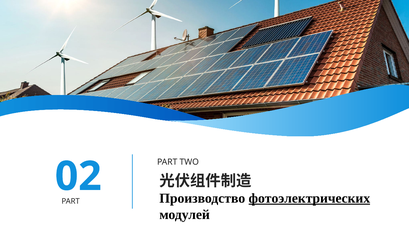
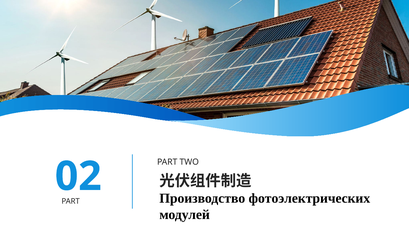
фотоэлектрических underline: present -> none
